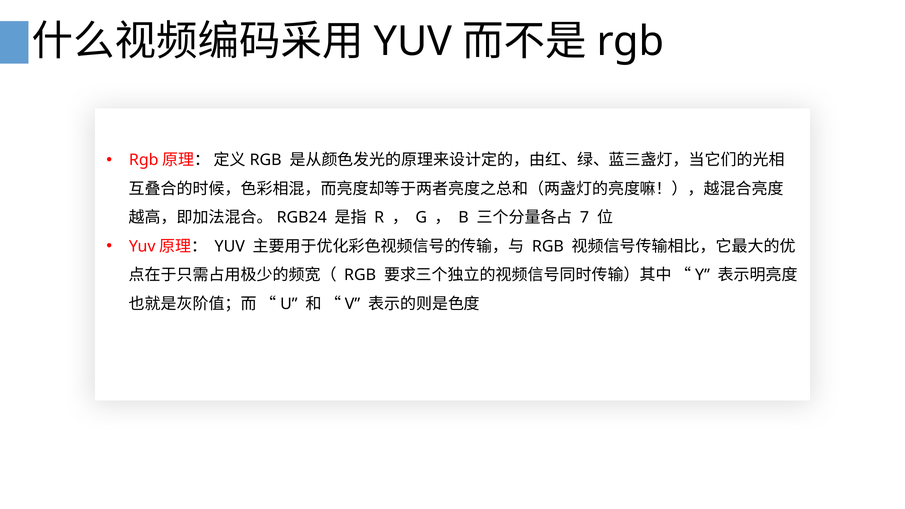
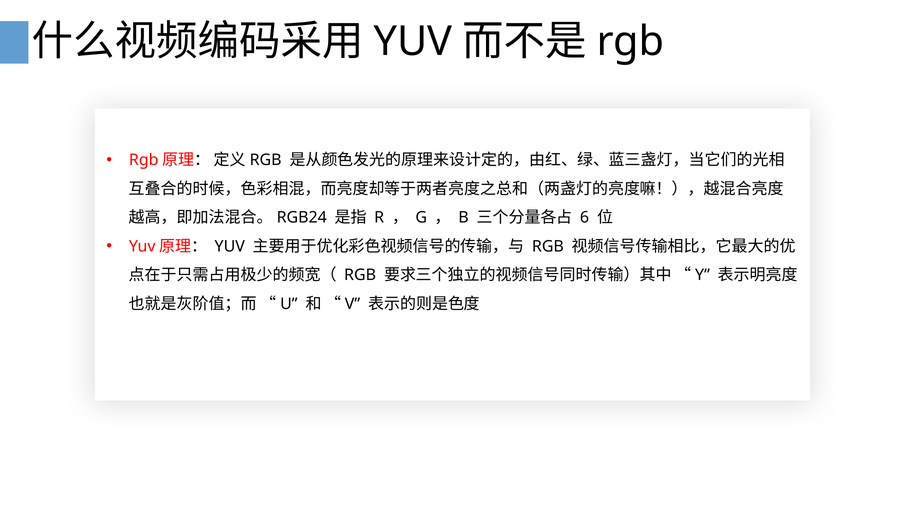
7: 7 -> 6
